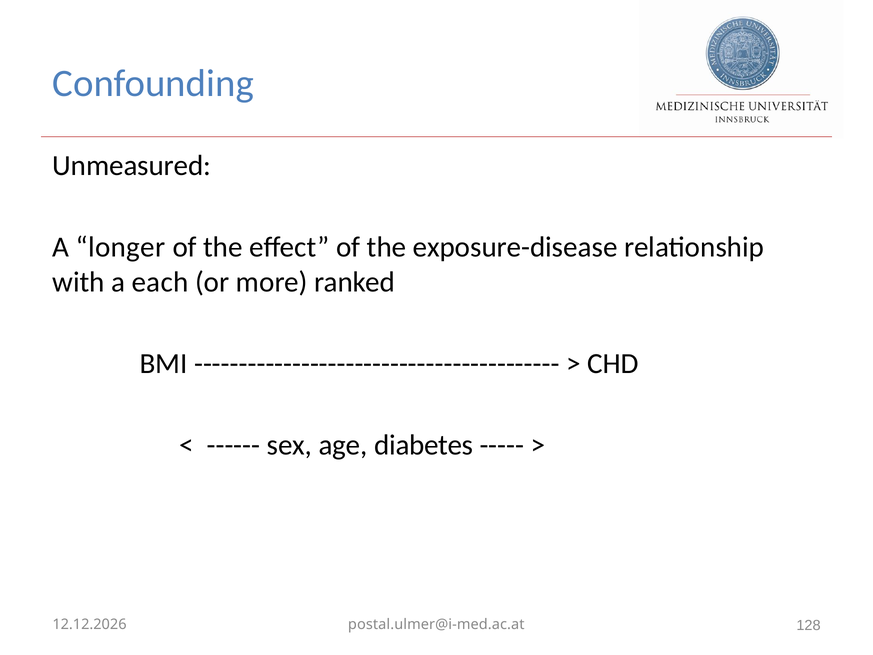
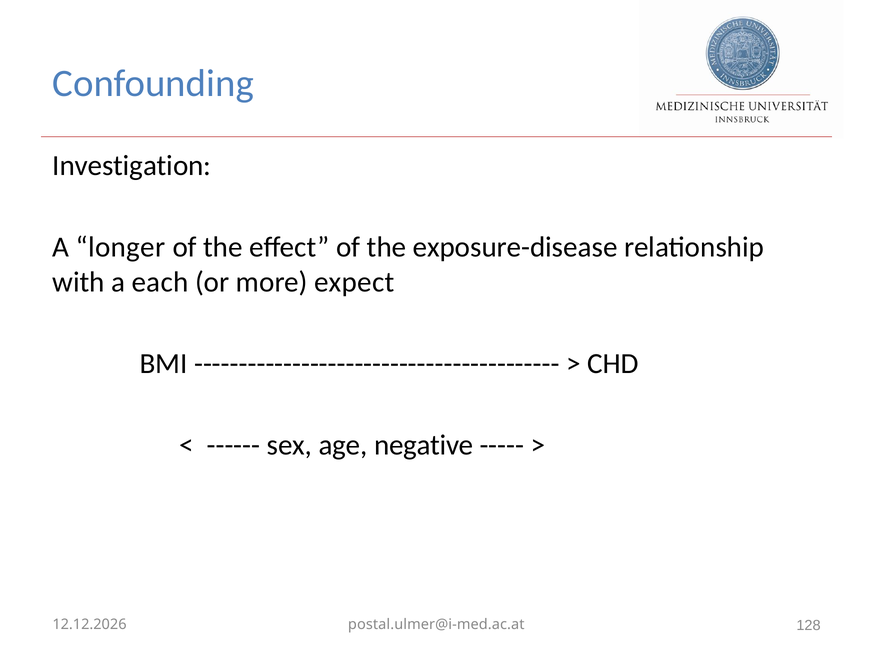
Unmeasured: Unmeasured -> Investigation
ranked: ranked -> expect
diabetes: diabetes -> negative
